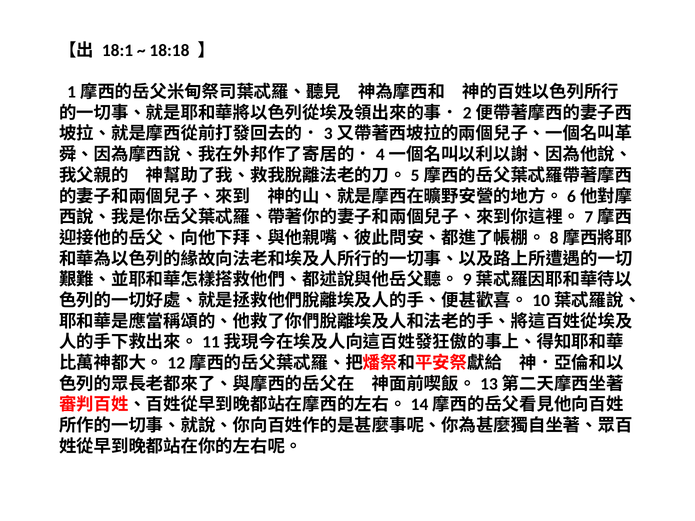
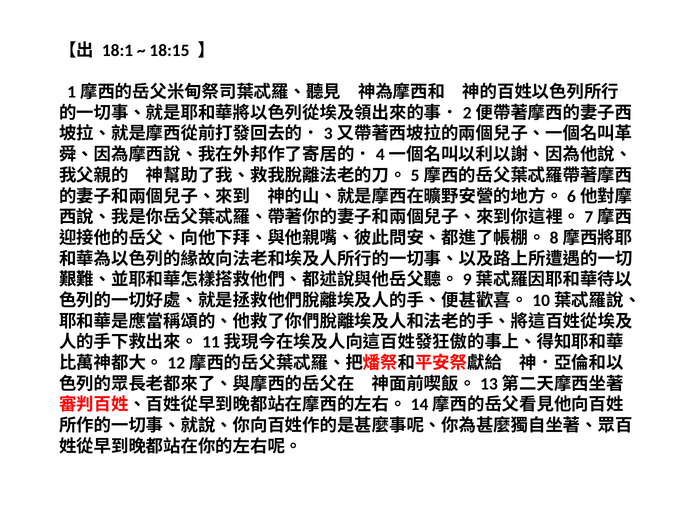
18:18: 18:18 -> 18:15
